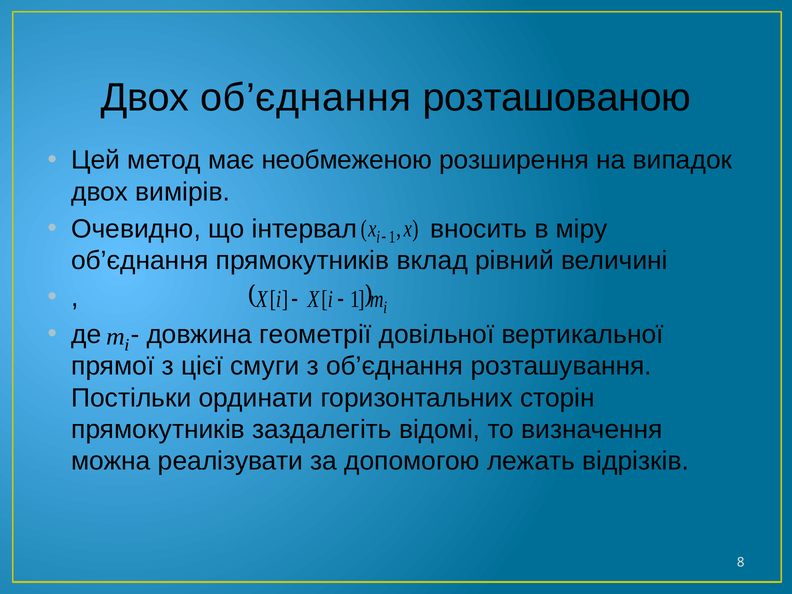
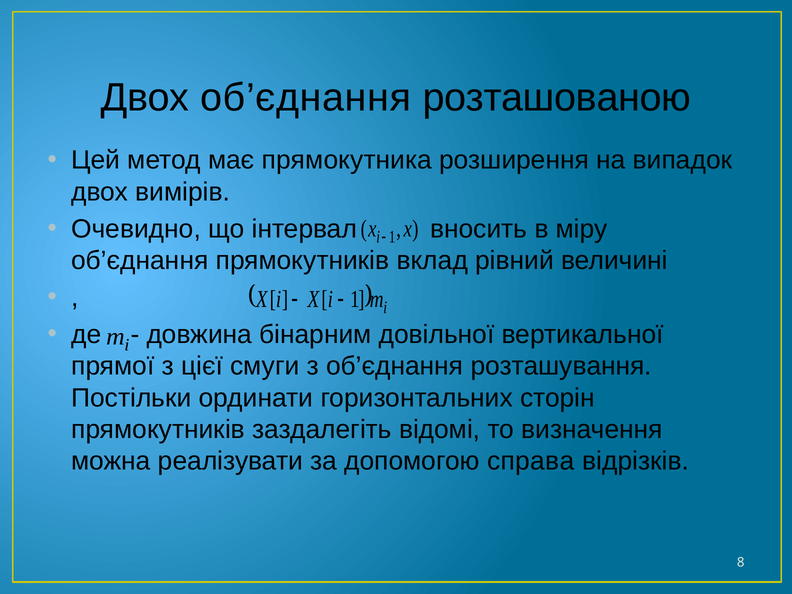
необмеженою: необмеженою -> прямокутника
геометрії: геометрії -> бінарним
лежать: лежать -> справа
